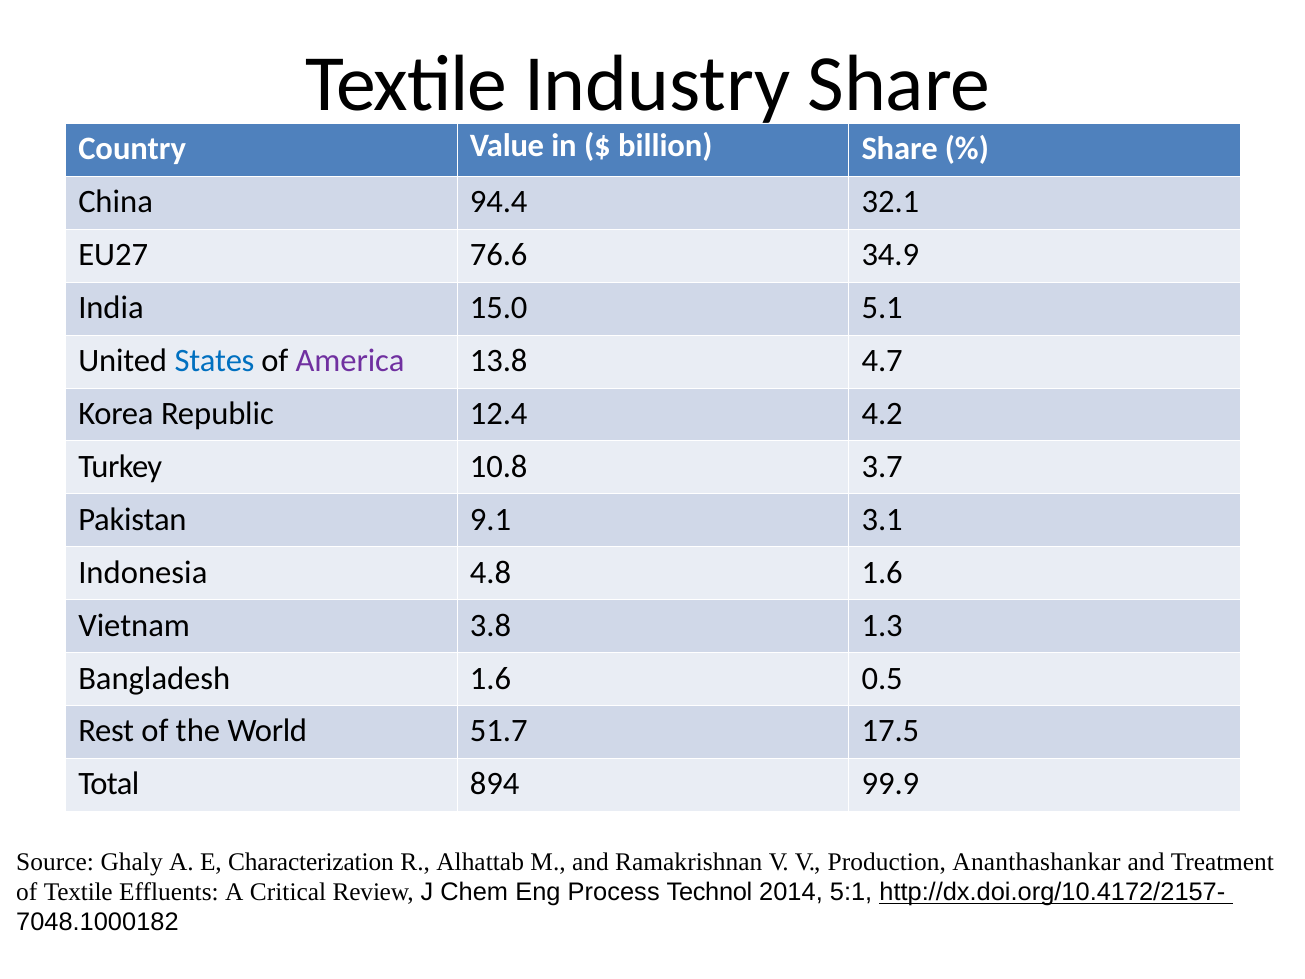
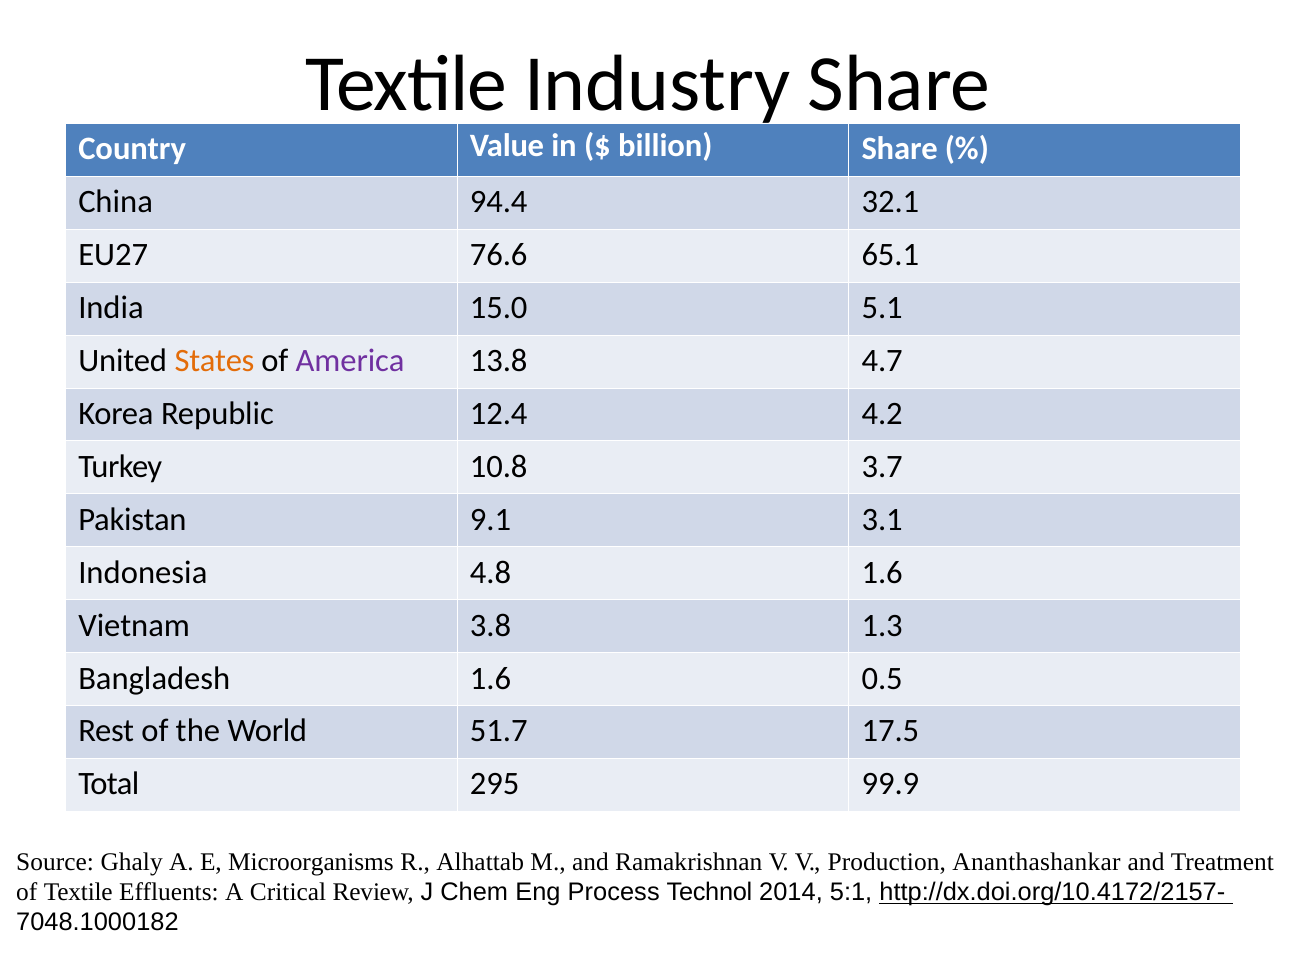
34.9: 34.9 -> 65.1
States colour: blue -> orange
894: 894 -> 295
Characterization: Characterization -> Microorganisms
